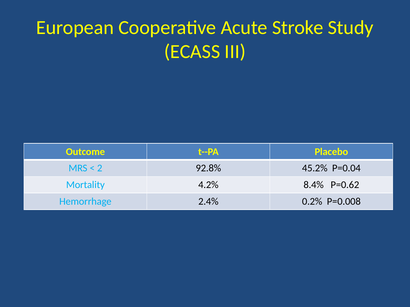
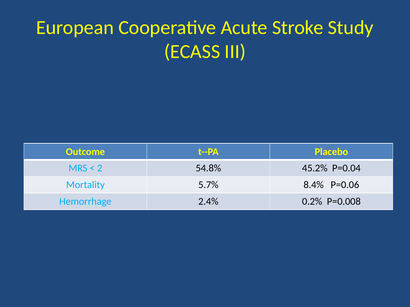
92.8%: 92.8% -> 54.8%
4.2%: 4.2% -> 5.7%
P=0.62: P=0.62 -> P=0.06
